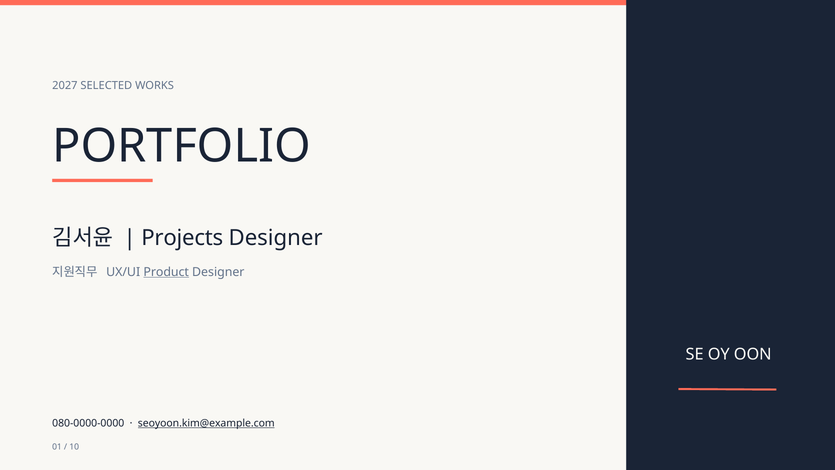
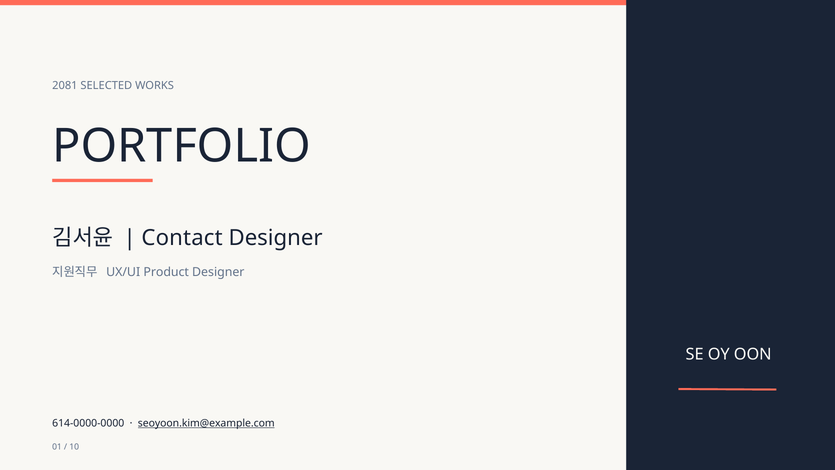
2027: 2027 -> 2081
Projects: Projects -> Contact
Product underline: present -> none
080-0000-0000: 080-0000-0000 -> 614-0000-0000
